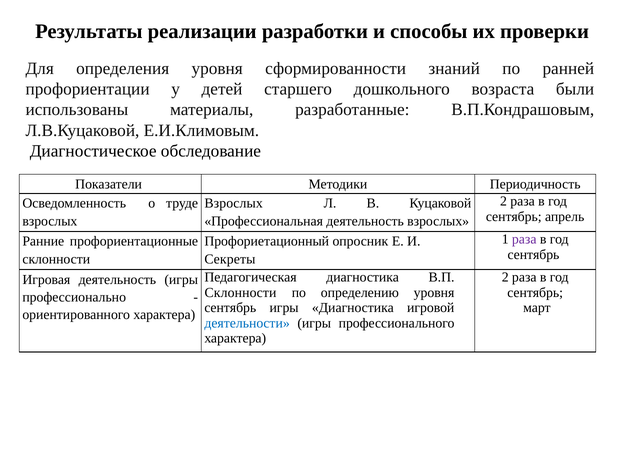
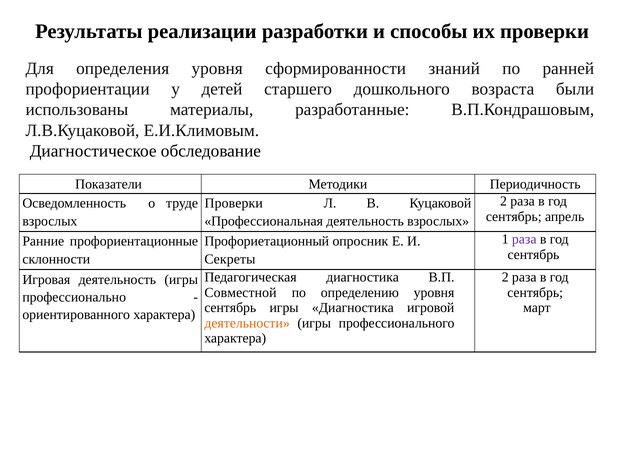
Взрослых at (234, 203): Взрослых -> Проверки
Склонности at (240, 292): Склонности -> Совместной
деятельности colour: blue -> orange
